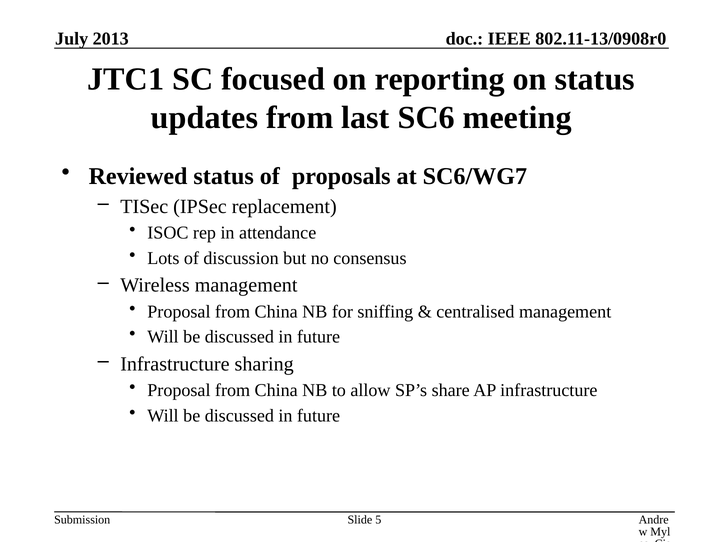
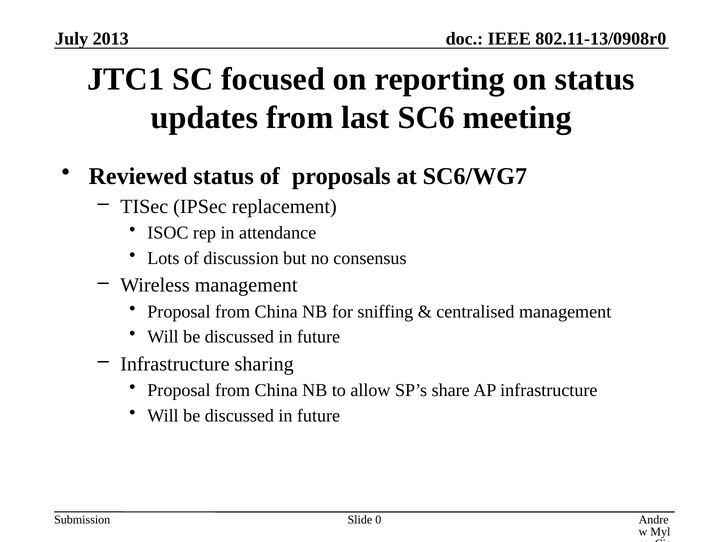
5: 5 -> 0
